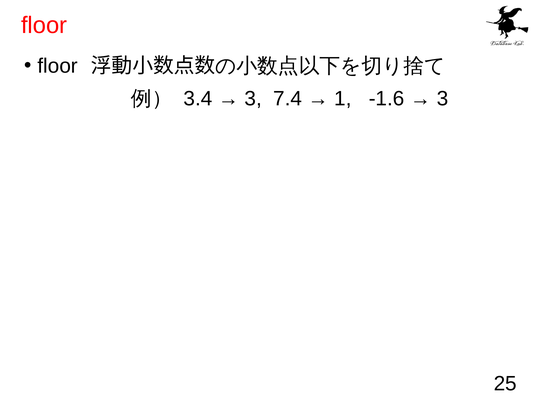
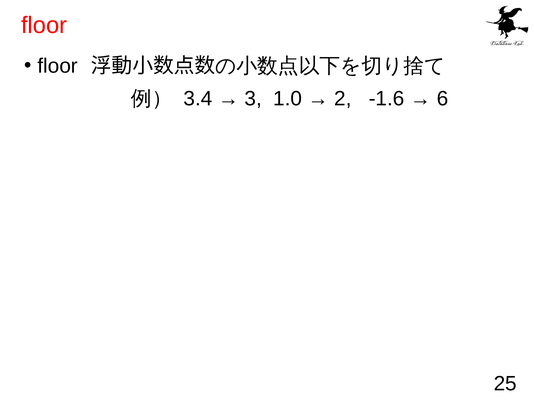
7.4: 7.4 -> 1.0
1: 1 -> 2
3 at (442, 98): 3 -> 6
